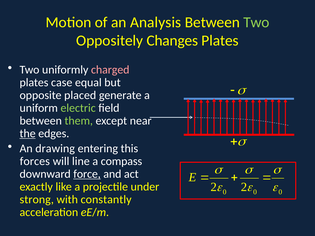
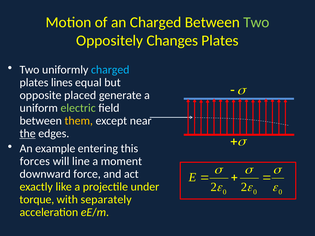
an Analysis: Analysis -> Charged
charged at (110, 70) colour: pink -> light blue
case: case -> lines
them colour: light green -> yellow
drawing: drawing -> example
compass: compass -> moment
force underline: present -> none
strong: strong -> torque
constantly: constantly -> separately
